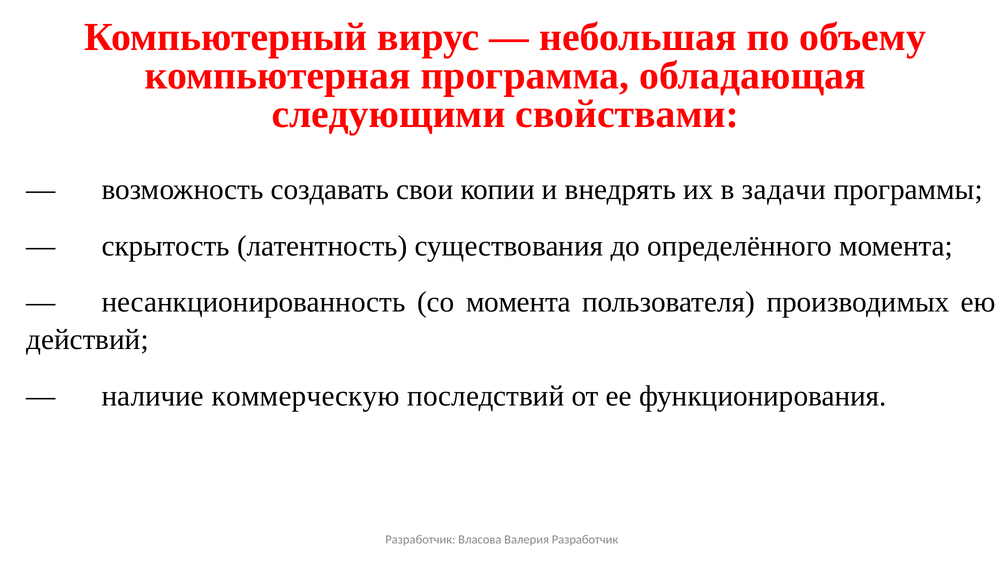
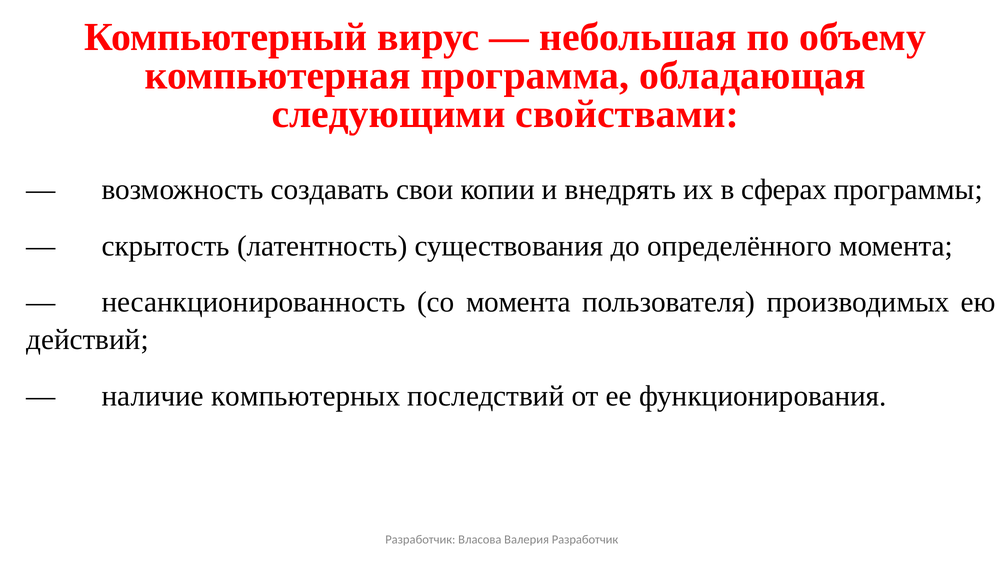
задачи: задачи -> сферах
коммерческую: коммерческую -> компьютерных
